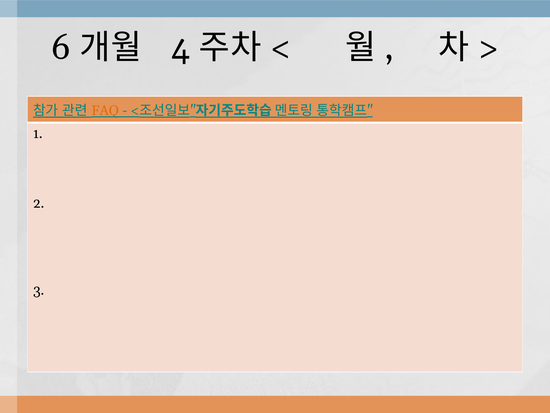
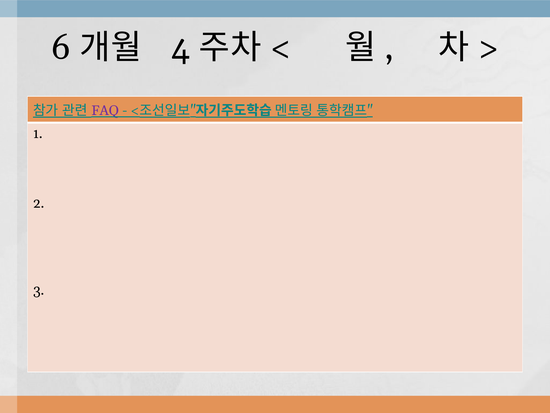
FAQ colour: orange -> purple
